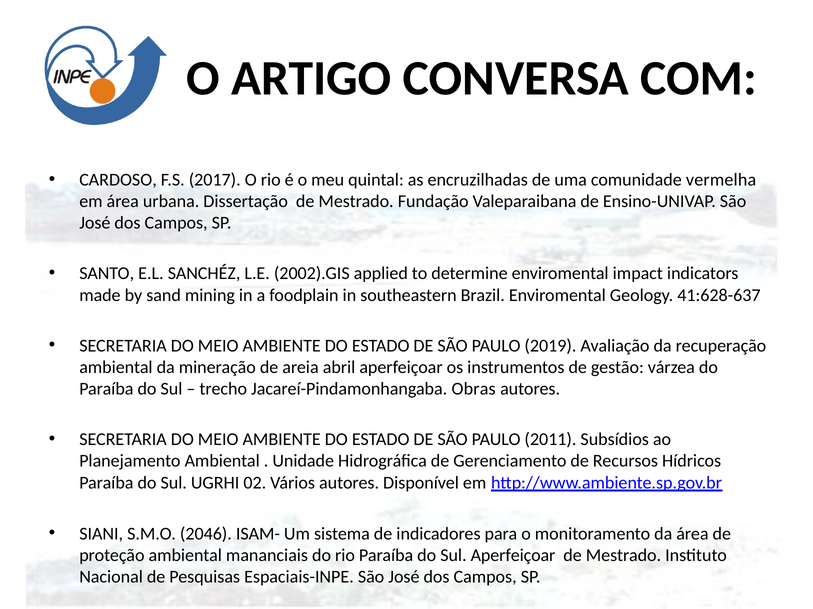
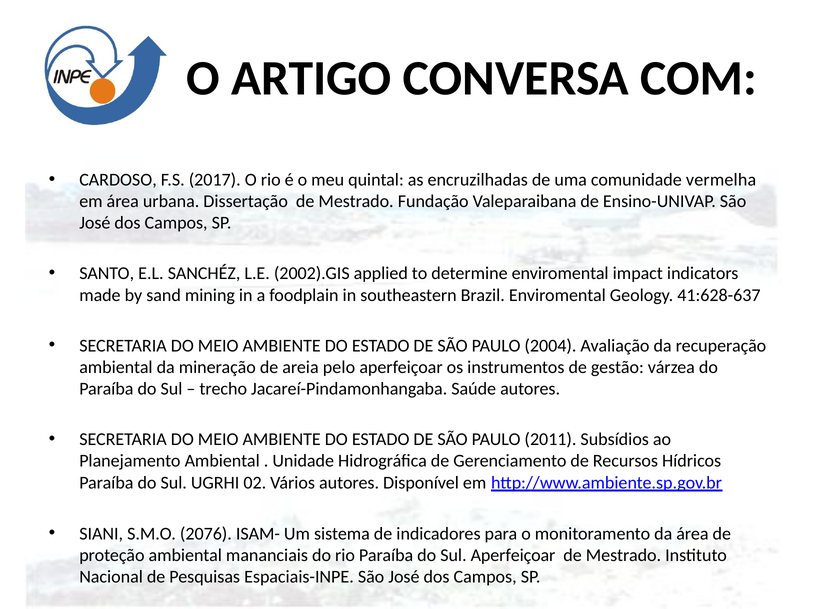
2019: 2019 -> 2004
abril: abril -> pelo
Obras: Obras -> Saúde
2046: 2046 -> 2076
